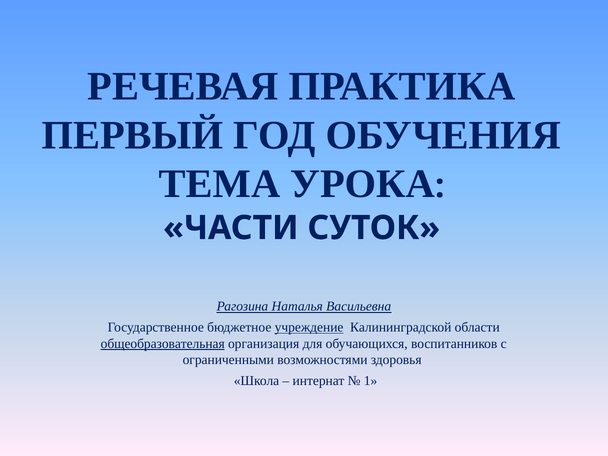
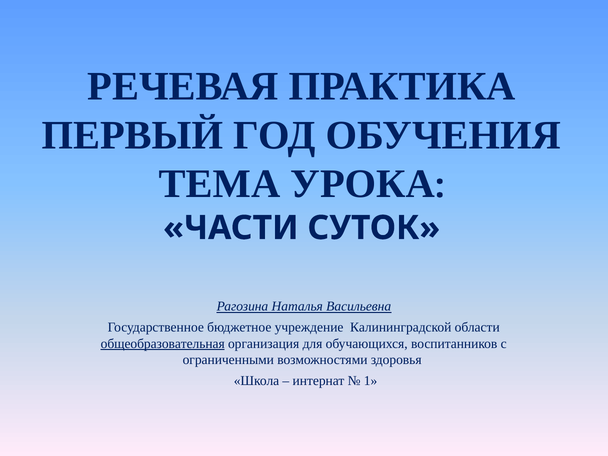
учреждение underline: present -> none
